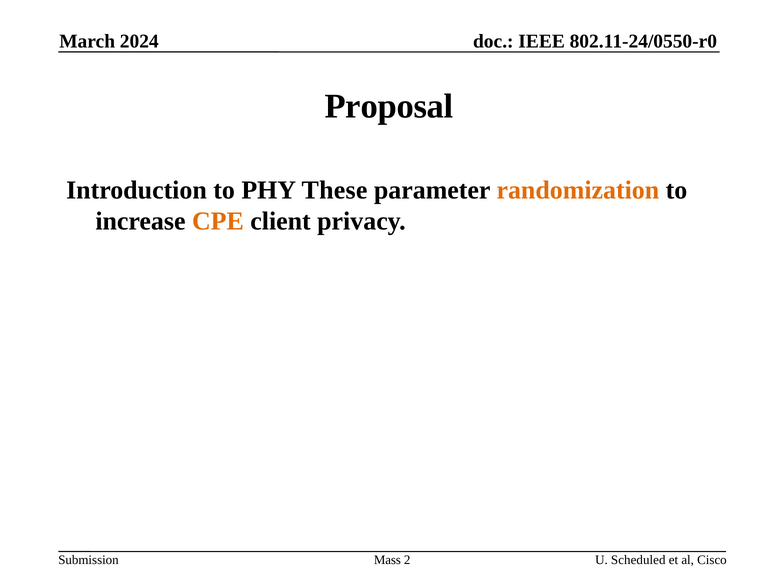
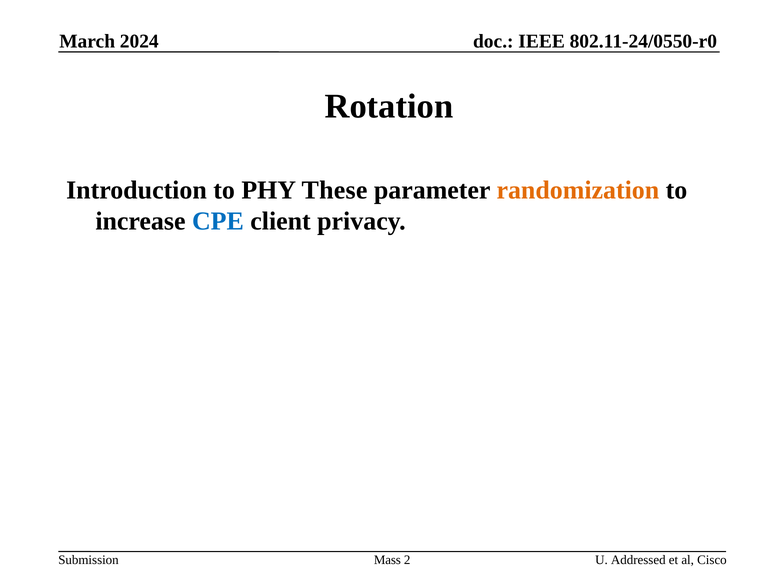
Proposal: Proposal -> Rotation
CPE colour: orange -> blue
Scheduled: Scheduled -> Addressed
